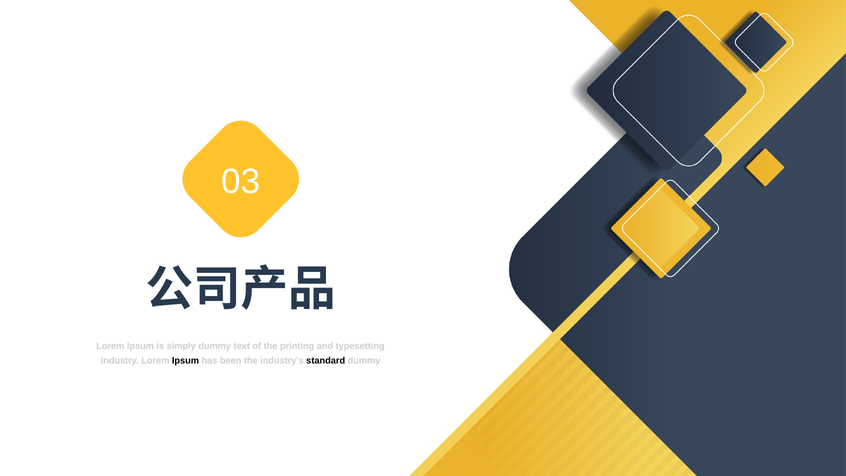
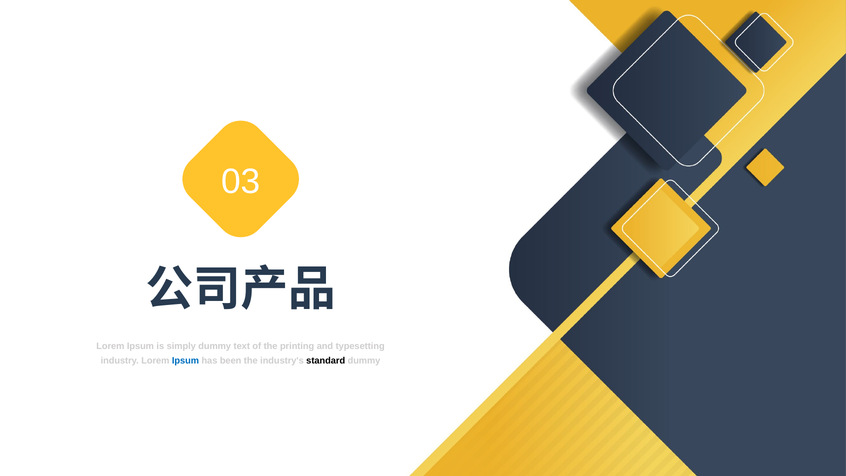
Ipsum at (185, 360) colour: black -> blue
